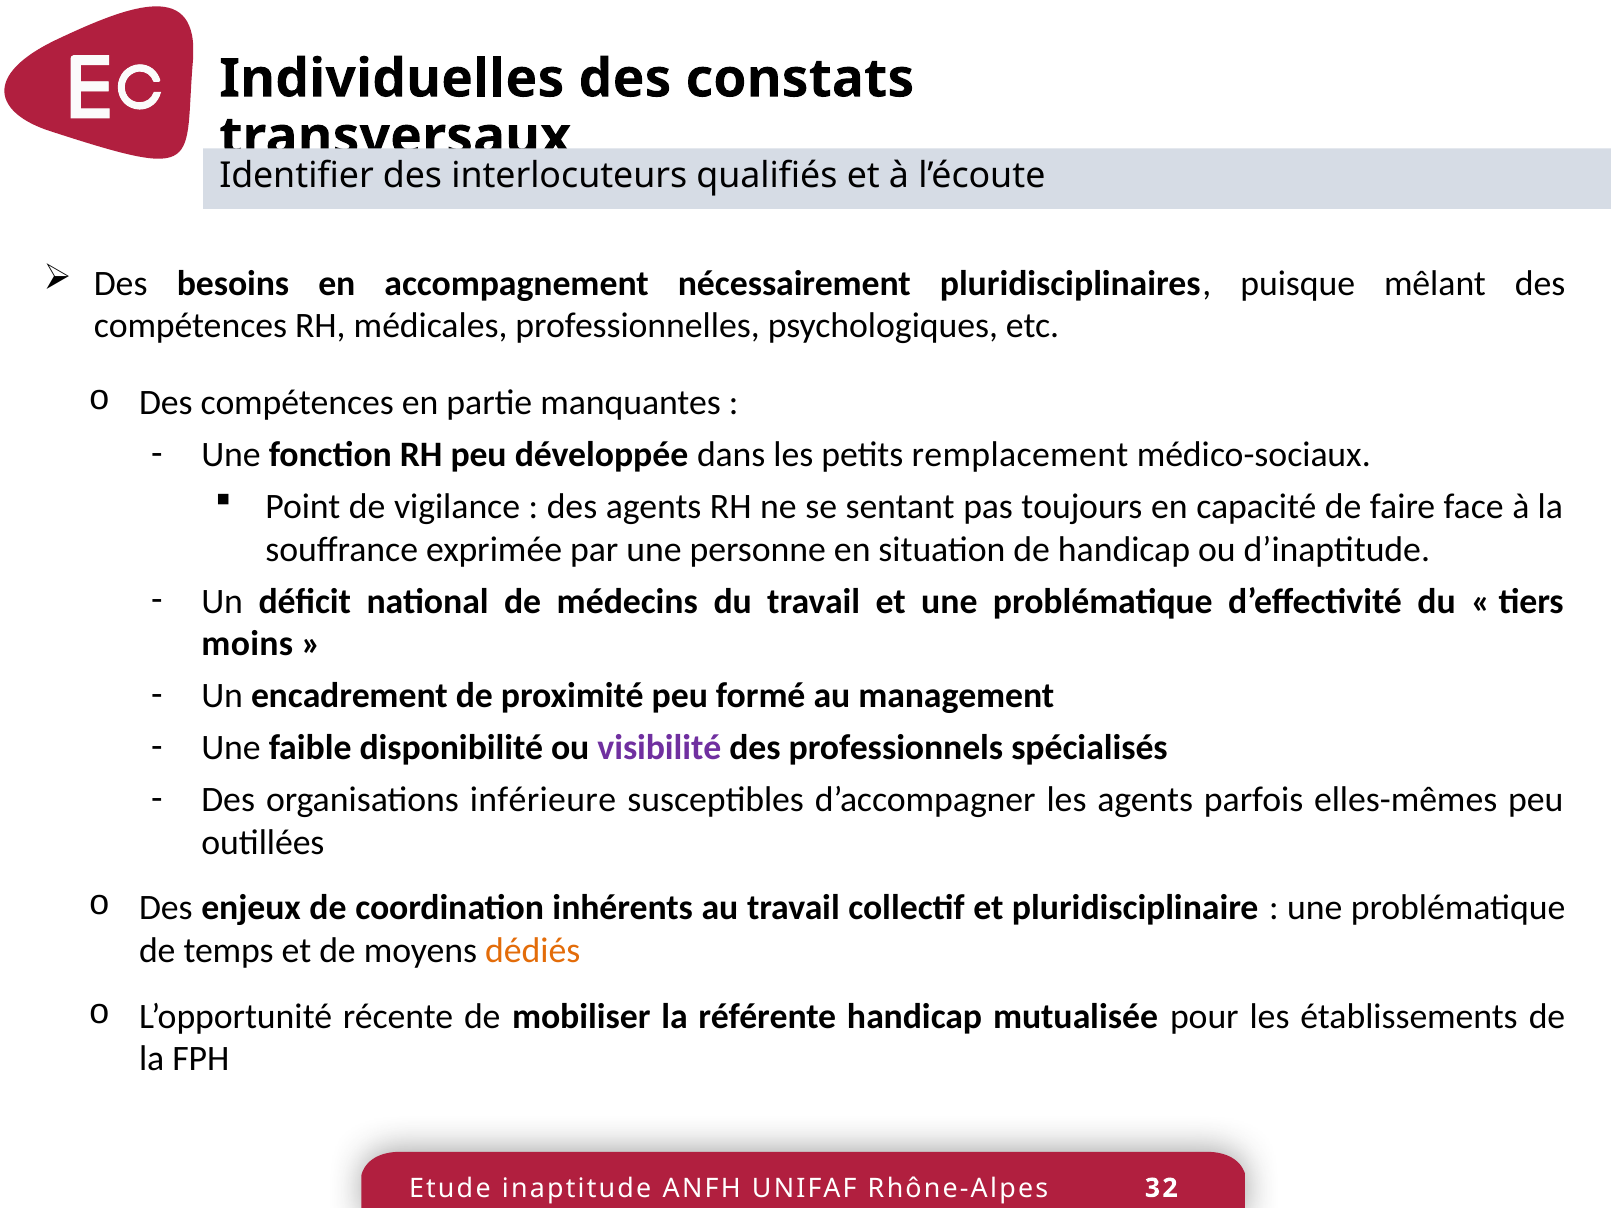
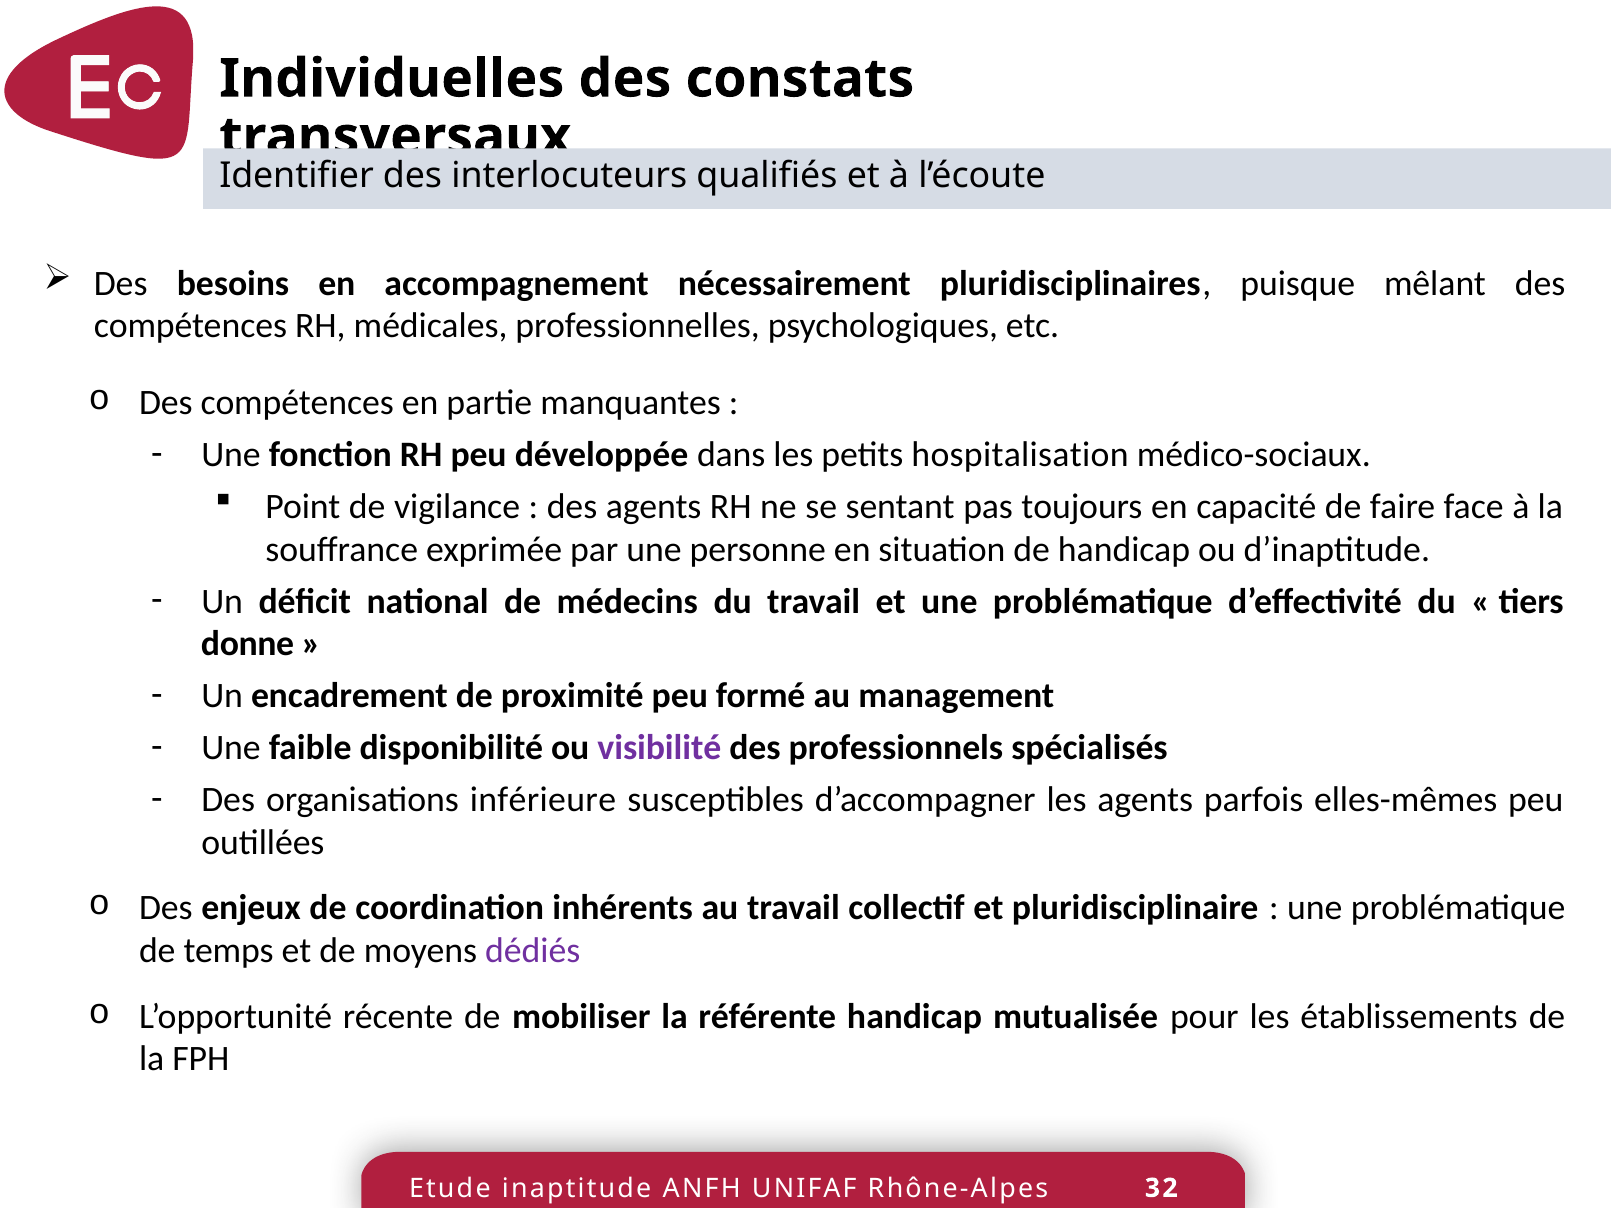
remplacement: remplacement -> hospitalisation
moins: moins -> donne
dédiés colour: orange -> purple
